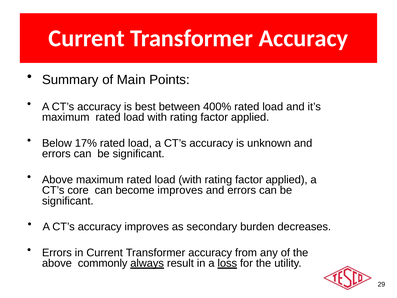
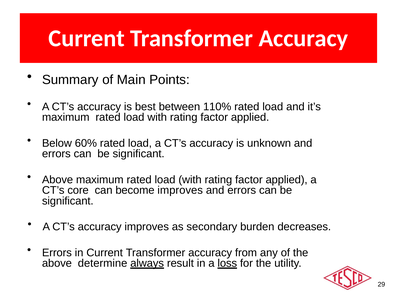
400%: 400% -> 110%
17%: 17% -> 60%
commonly: commonly -> determine
